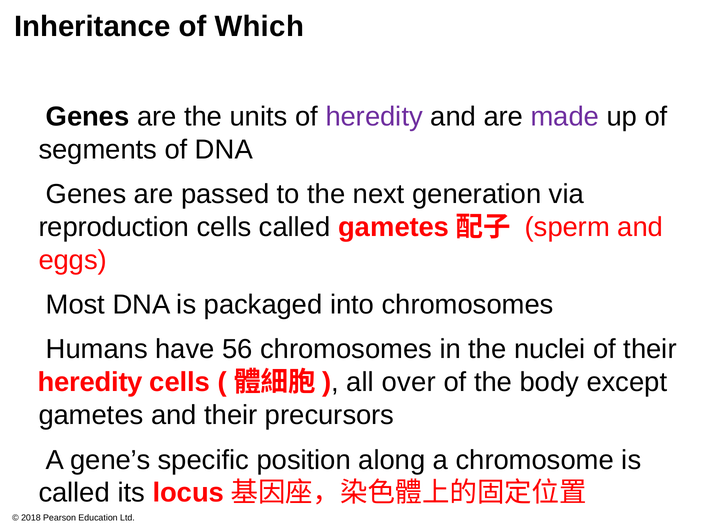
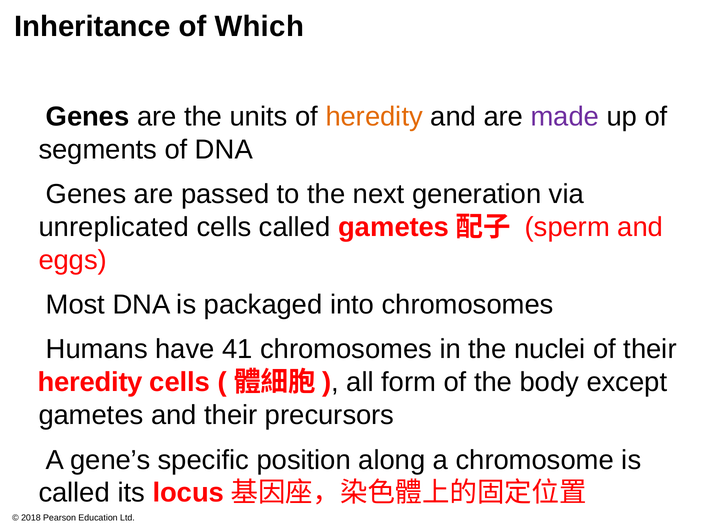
heredity at (374, 117) colour: purple -> orange
reproduction: reproduction -> unreplicated
56: 56 -> 41
over: over -> form
